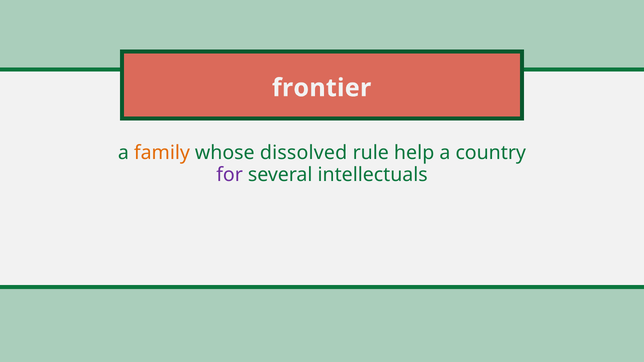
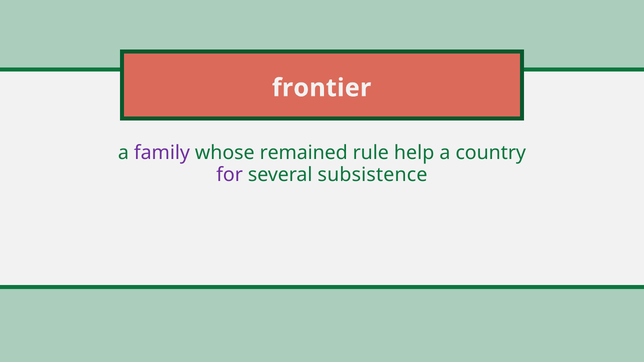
family colour: orange -> purple
dissolved: dissolved -> remained
intellectuals: intellectuals -> subsistence
